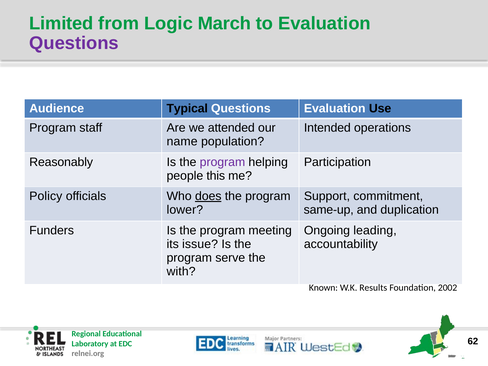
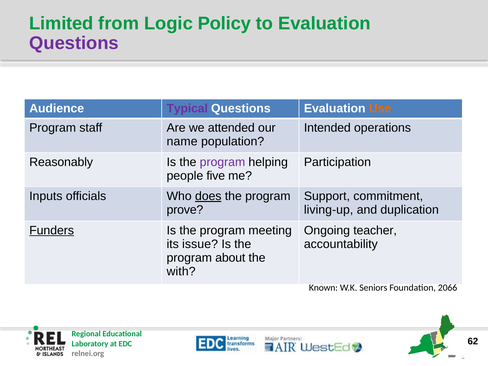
March: March -> Policy
Typical colour: black -> purple
Use colour: black -> orange
this: this -> five
Policy: Policy -> Inputs
lower: lower -> prove
same-up: same-up -> living-up
Funders underline: none -> present
leading: leading -> teacher
serve: serve -> about
Results: Results -> Seniors
2002: 2002 -> 2066
